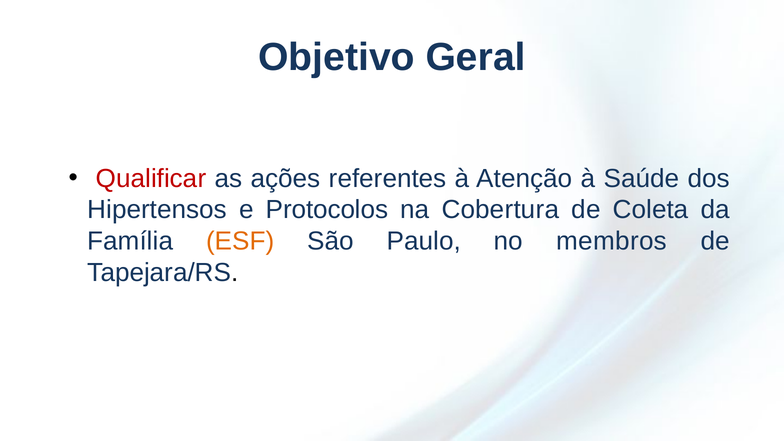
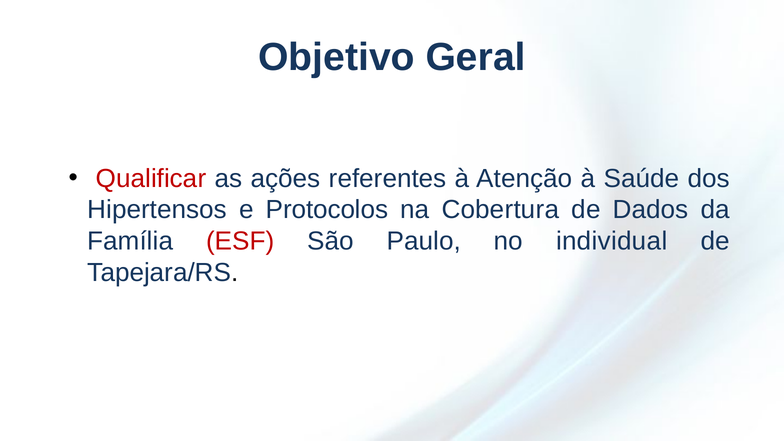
Coleta: Coleta -> Dados
ESF colour: orange -> red
membros: membros -> individual
